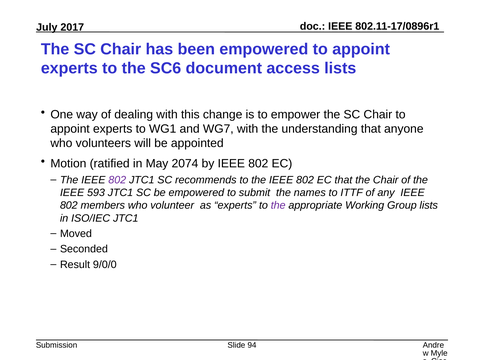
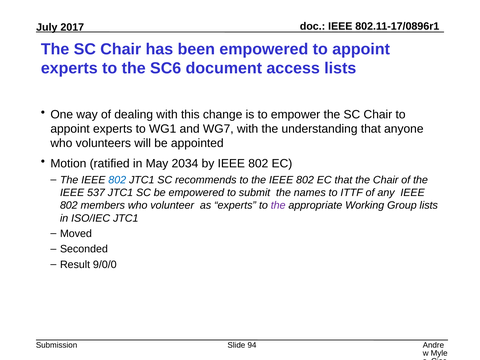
2074: 2074 -> 2034
802 at (117, 180) colour: purple -> blue
593: 593 -> 537
